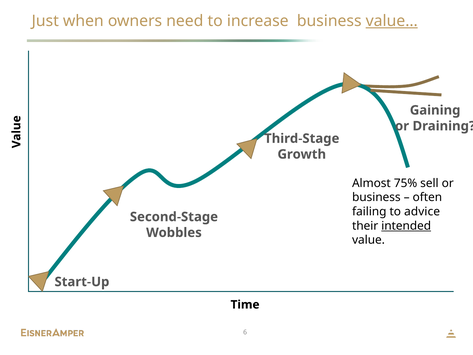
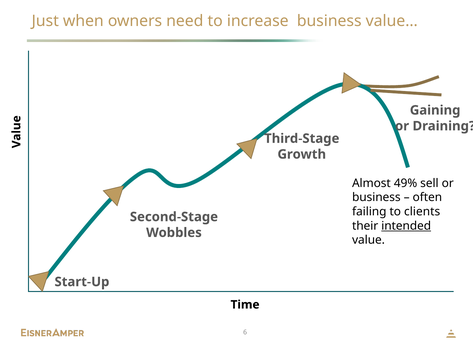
value… underline: present -> none
75%: 75% -> 49%
advice: advice -> clients
